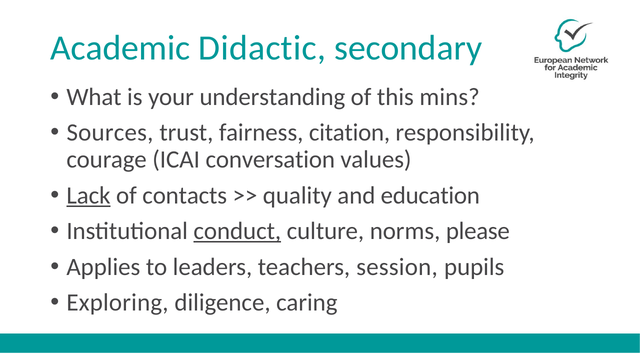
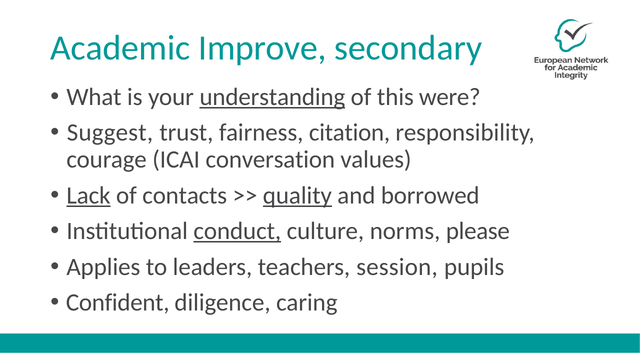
Didactic: Didactic -> Improve
understanding underline: none -> present
mins: mins -> were
Sources: Sources -> Suggest
quality underline: none -> present
education: education -> borrowed
Exploring: Exploring -> Confident
